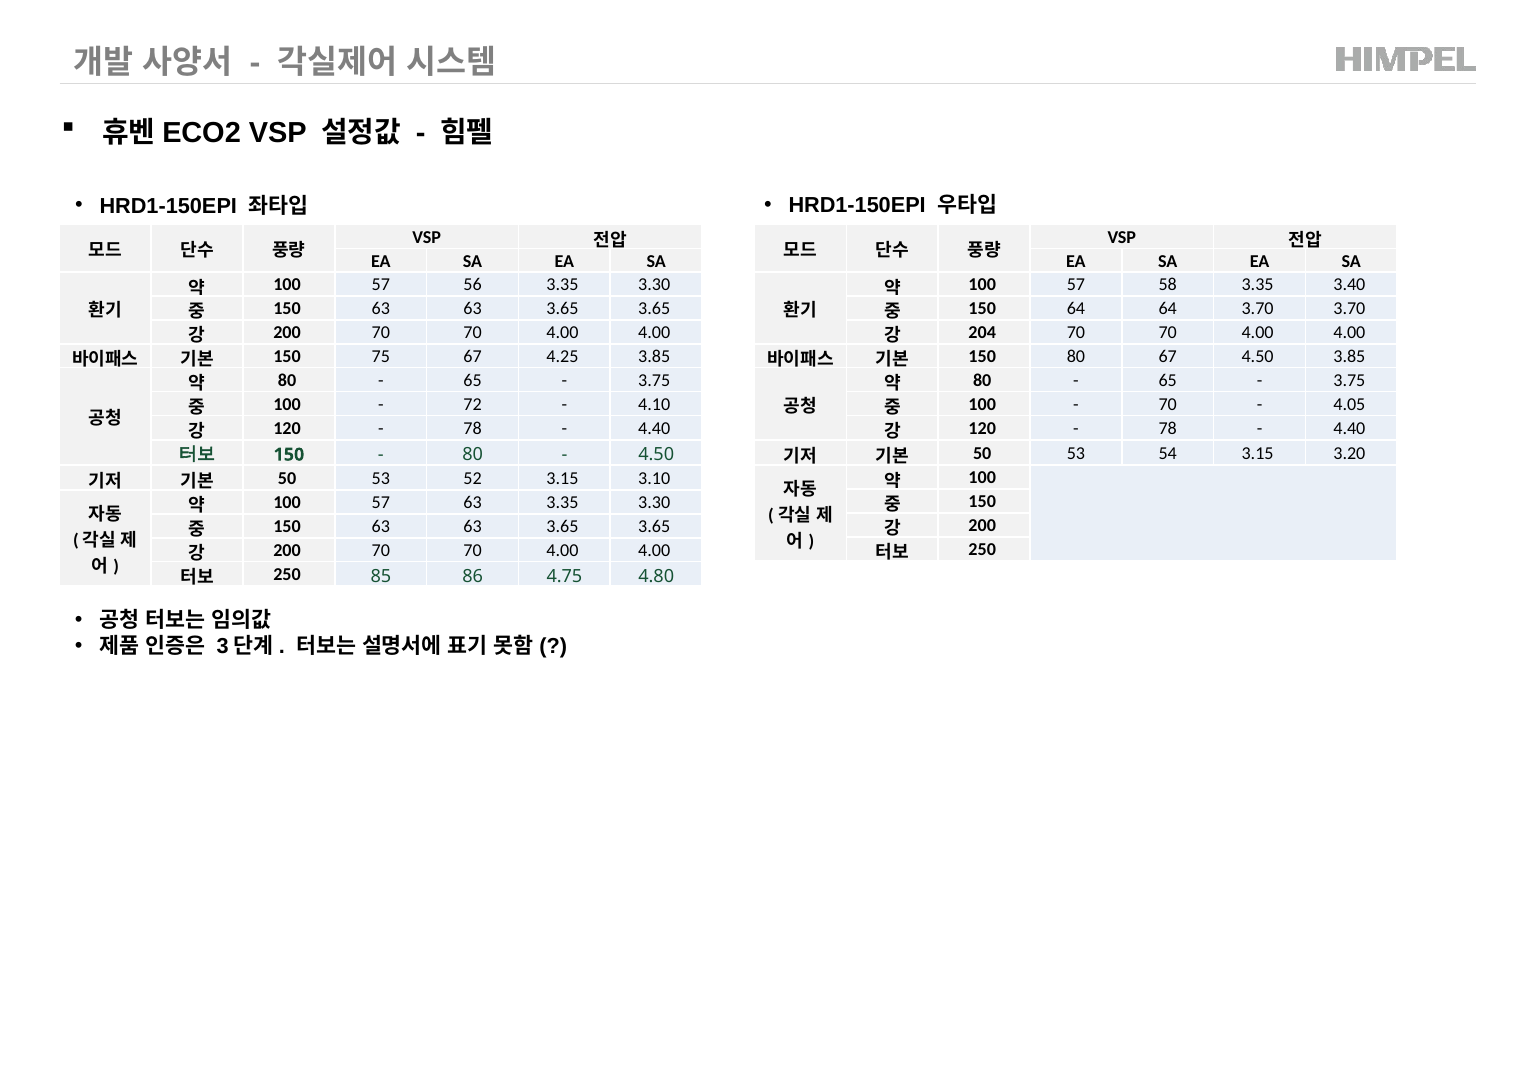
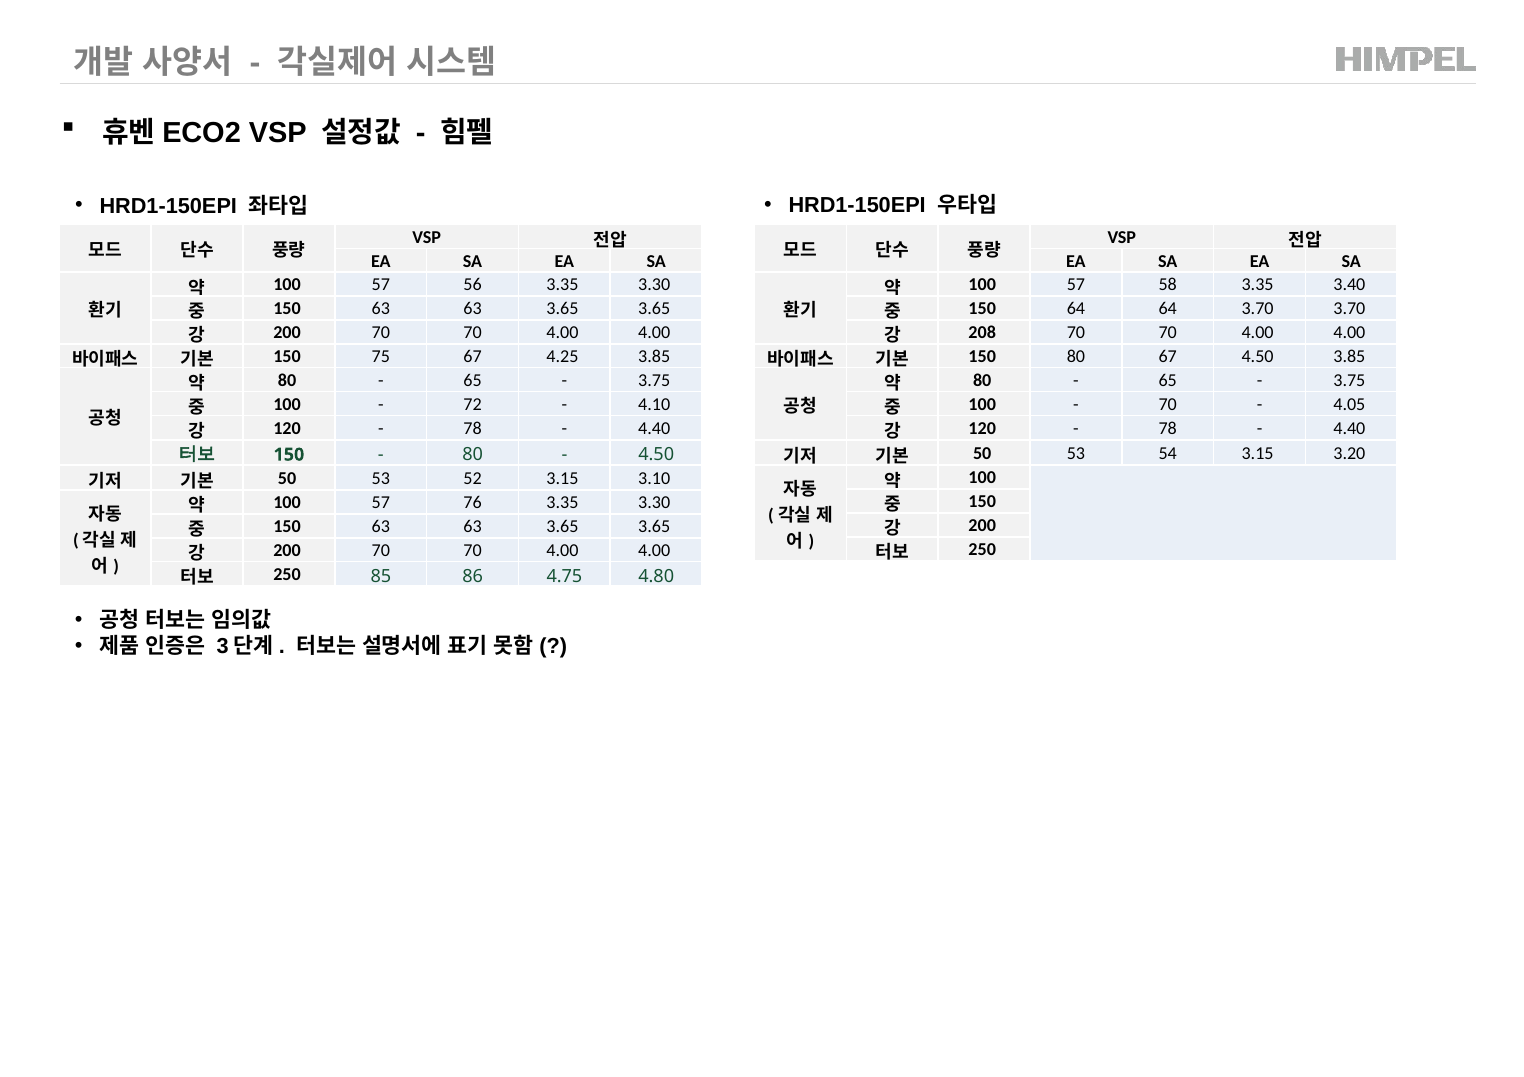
204: 204 -> 208
57 63: 63 -> 76
